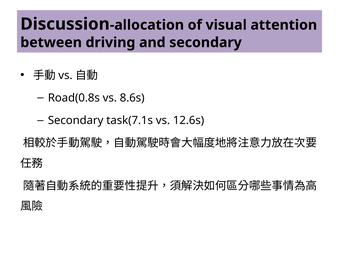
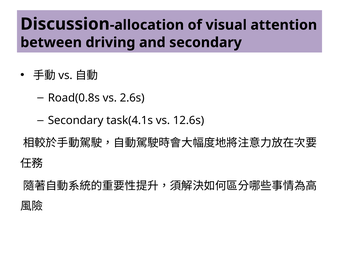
8.6s: 8.6s -> 2.6s
task(7.1s: task(7.1s -> task(4.1s
